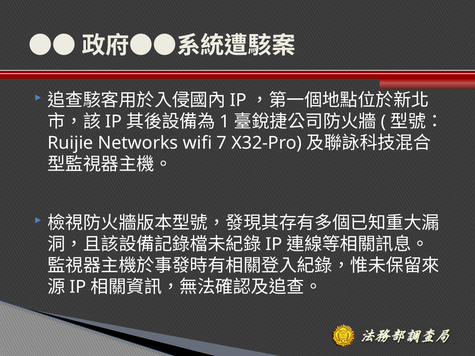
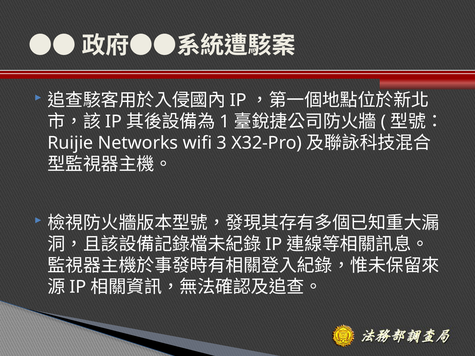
7: 7 -> 3
